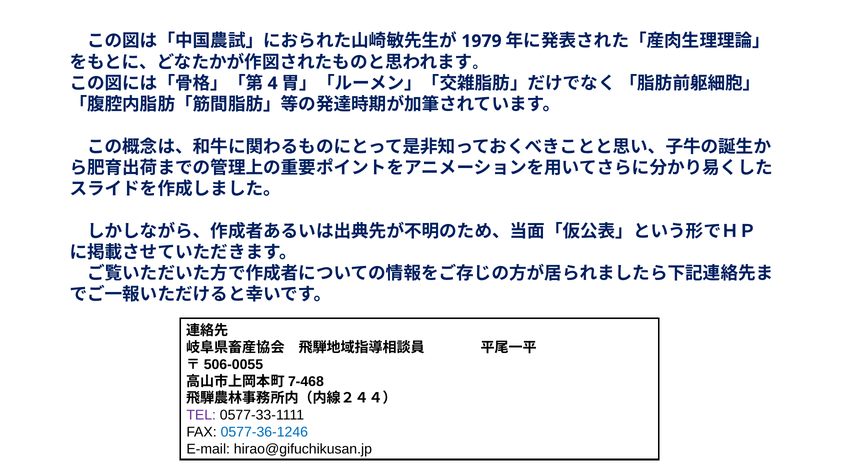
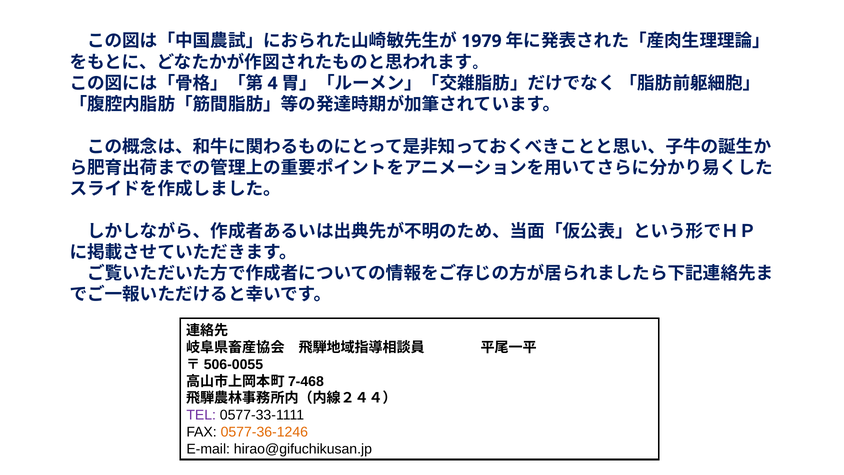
0577-36-1246 colour: blue -> orange
